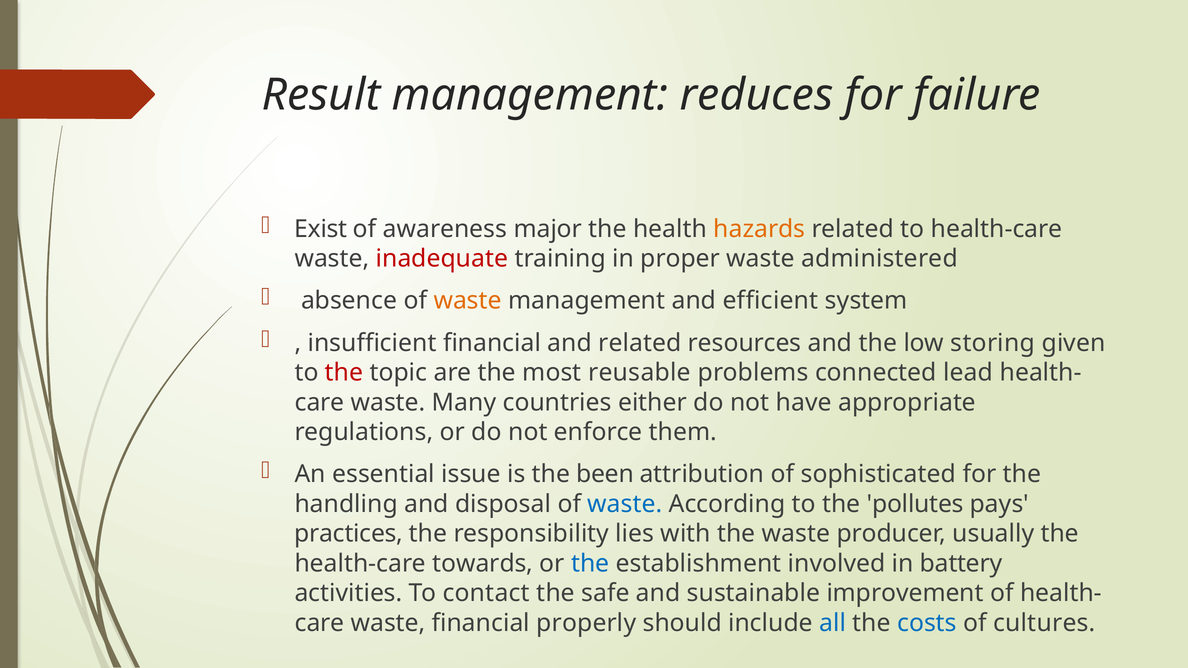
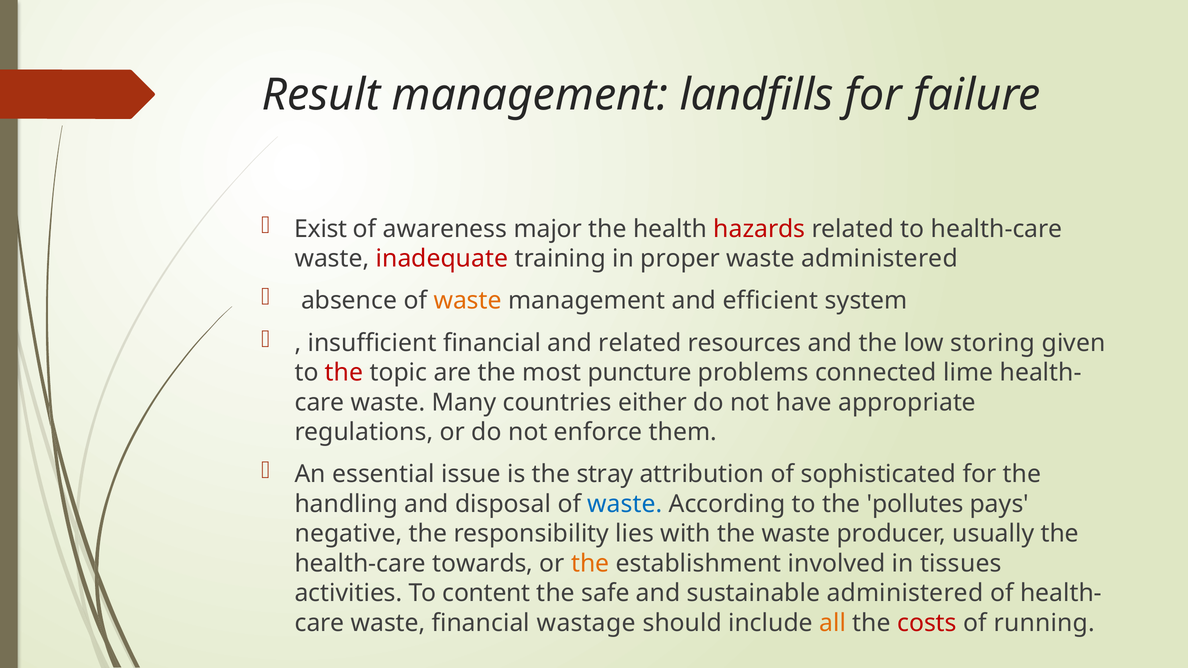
reduces: reduces -> landfills
hazards colour: orange -> red
reusable: reusable -> puncture
lead: lead -> lime
been: been -> stray
practices: practices -> negative
the at (590, 564) colour: blue -> orange
battery: battery -> tissues
contact: contact -> content
sustainable improvement: improvement -> administered
properly: properly -> wastage
all colour: blue -> orange
costs colour: blue -> red
cultures: cultures -> running
